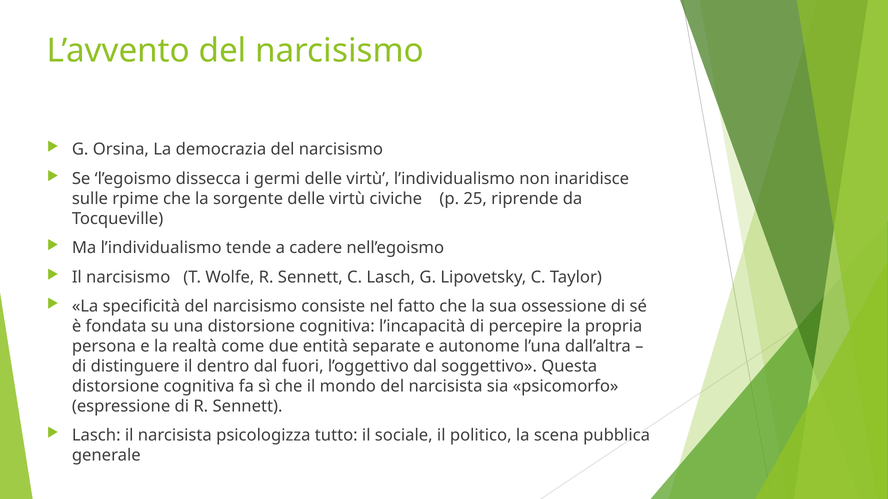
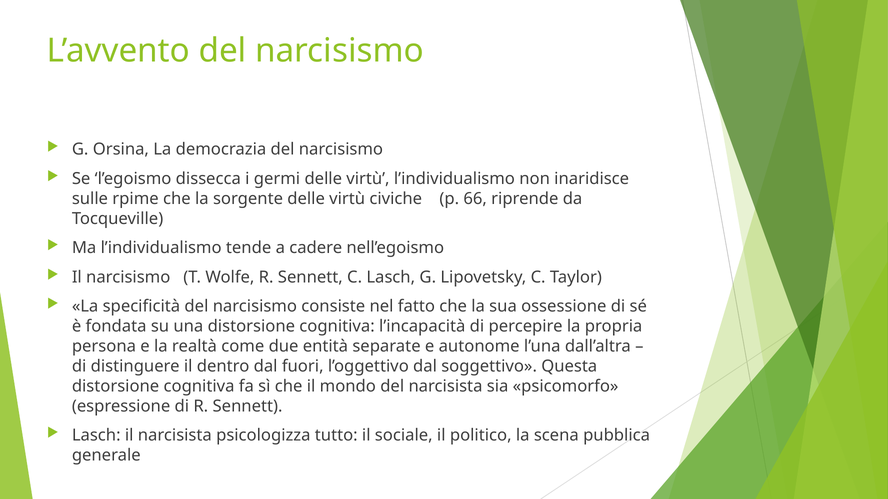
25: 25 -> 66
